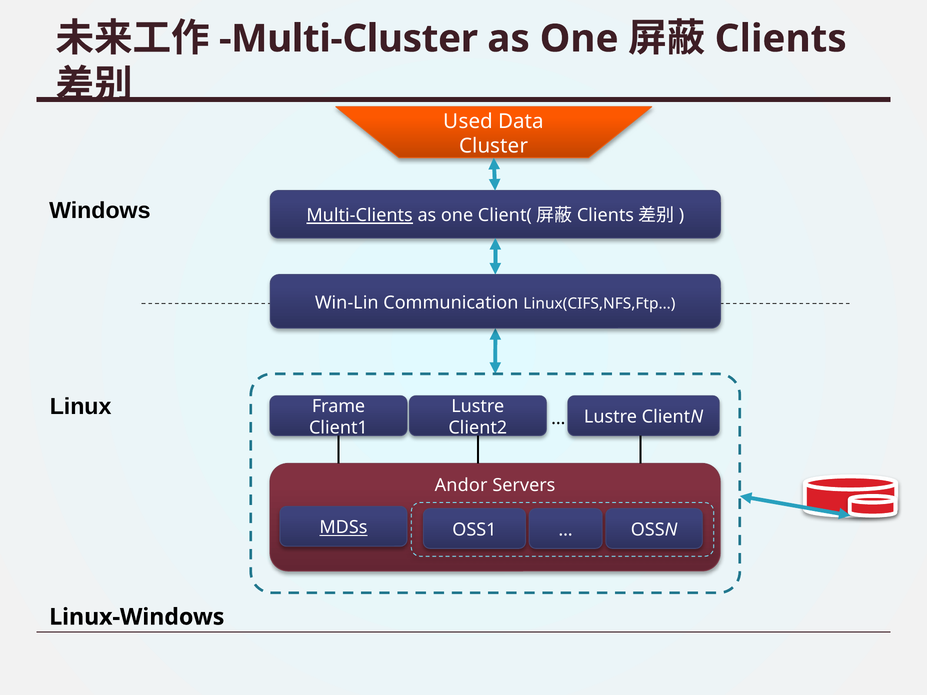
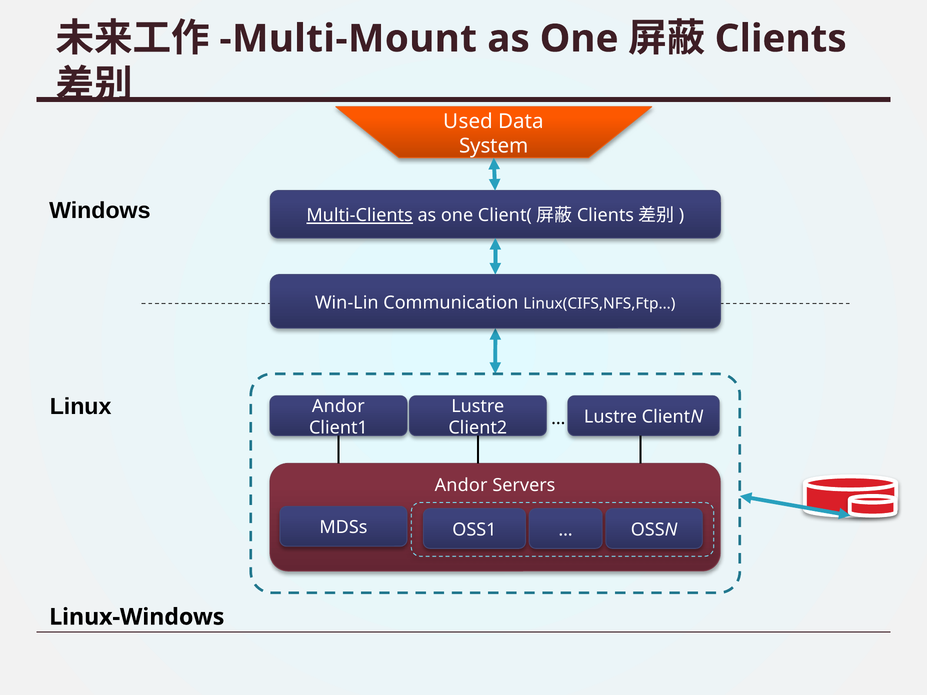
Multi-Cluster: Multi-Cluster -> Multi-Mount
Cluster: Cluster -> System
Frame at (339, 406): Frame -> Andor
MDSs underline: present -> none
